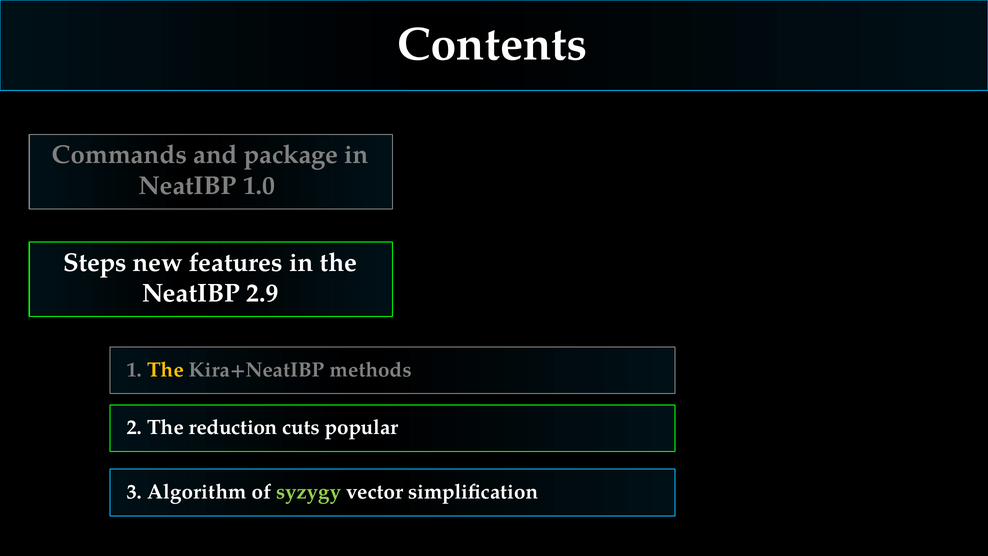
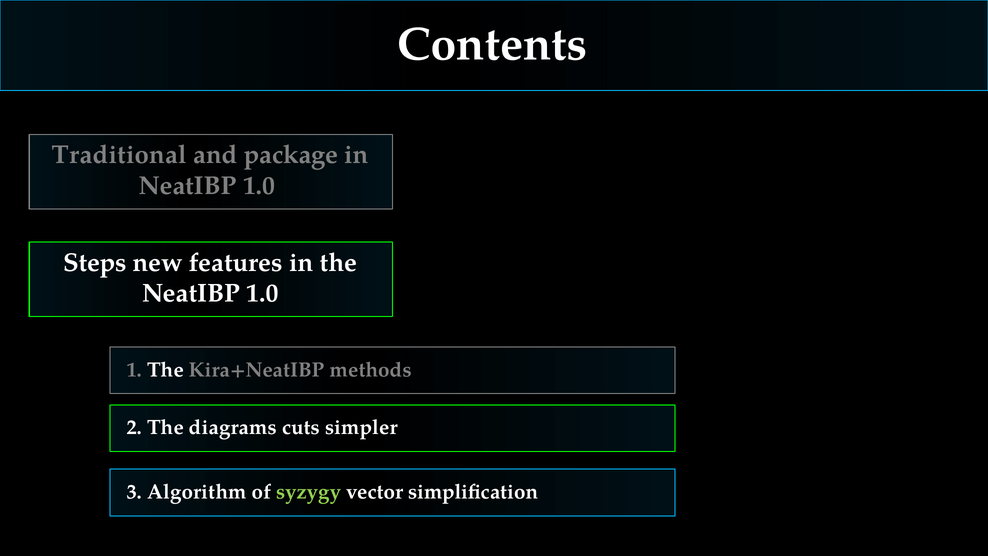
Commands: Commands -> Traditional
2.9 at (262, 293): 2.9 -> 1.0
The at (166, 370) colour: yellow -> white
reduction: reduction -> diagrams
popular: popular -> simpler
